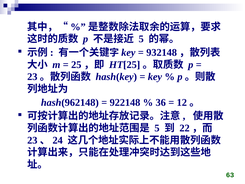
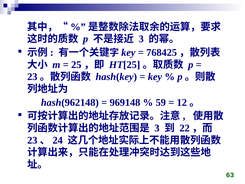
5 at (141, 39): 5 -> 3
932148: 932148 -> 768425
922148: 922148 -> 969148
36: 36 -> 59
5 at (157, 128): 5 -> 3
